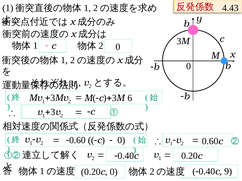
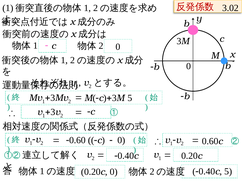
4.43: 4.43 -> 3.02
3M 6: 6 -> 5
9 at (228, 172): 9 -> 5
